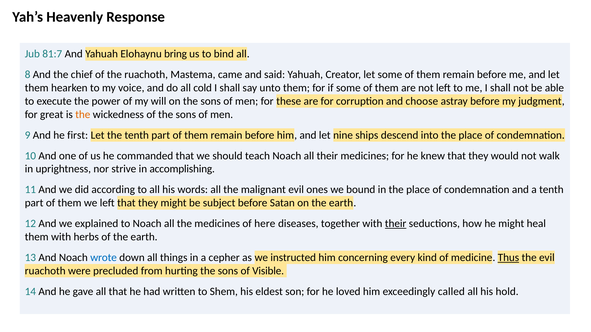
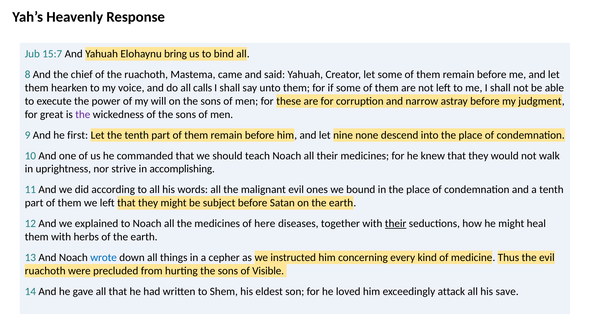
81:7: 81:7 -> 15:7
cold: cold -> calls
choose: choose -> narrow
the at (83, 115) colour: orange -> purple
ships: ships -> none
Thus underline: present -> none
called: called -> attack
hold: hold -> save
